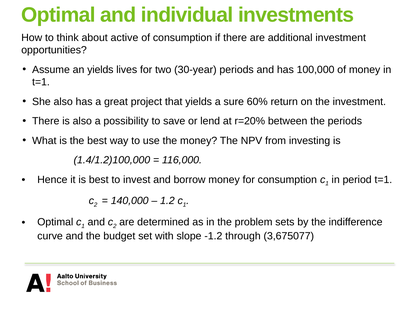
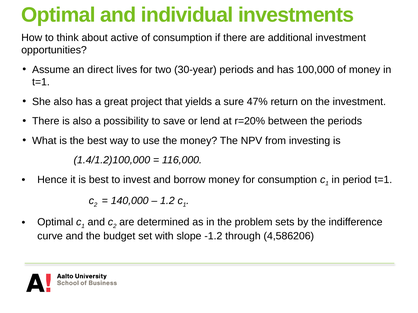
an yields: yields -> direct
60%: 60% -> 47%
3,675077: 3,675077 -> 4,586206
